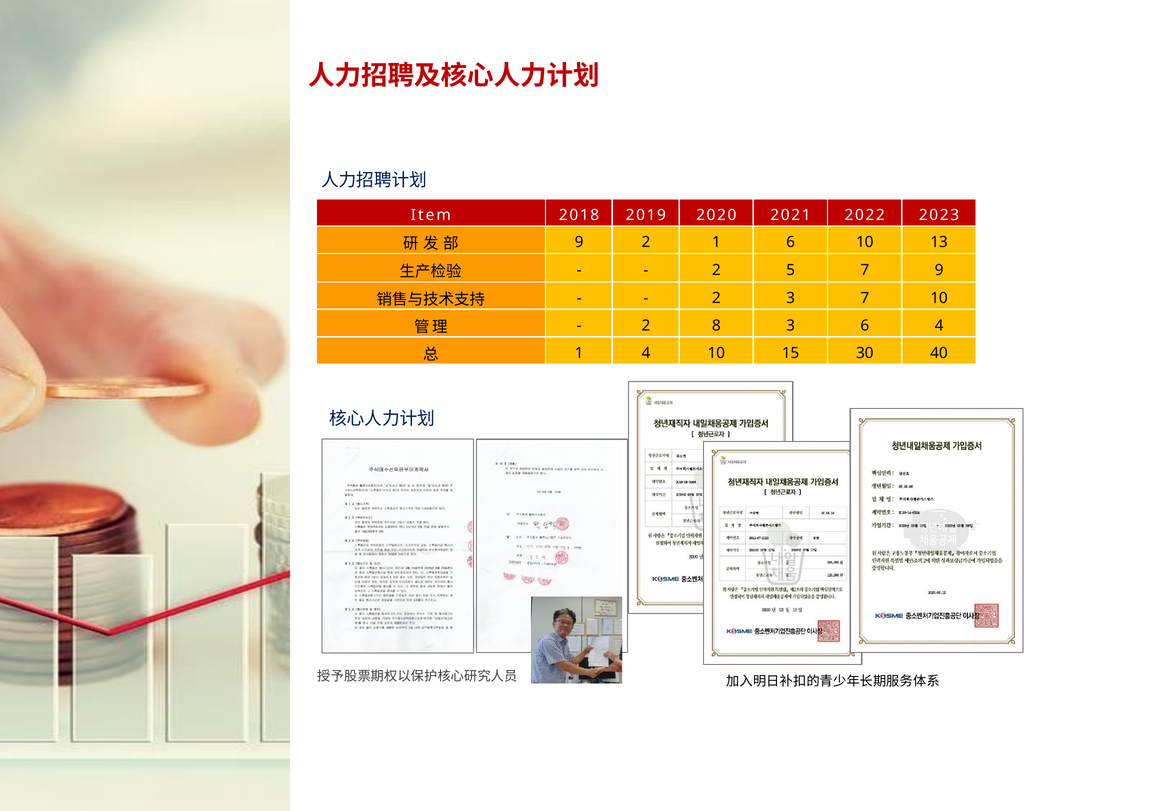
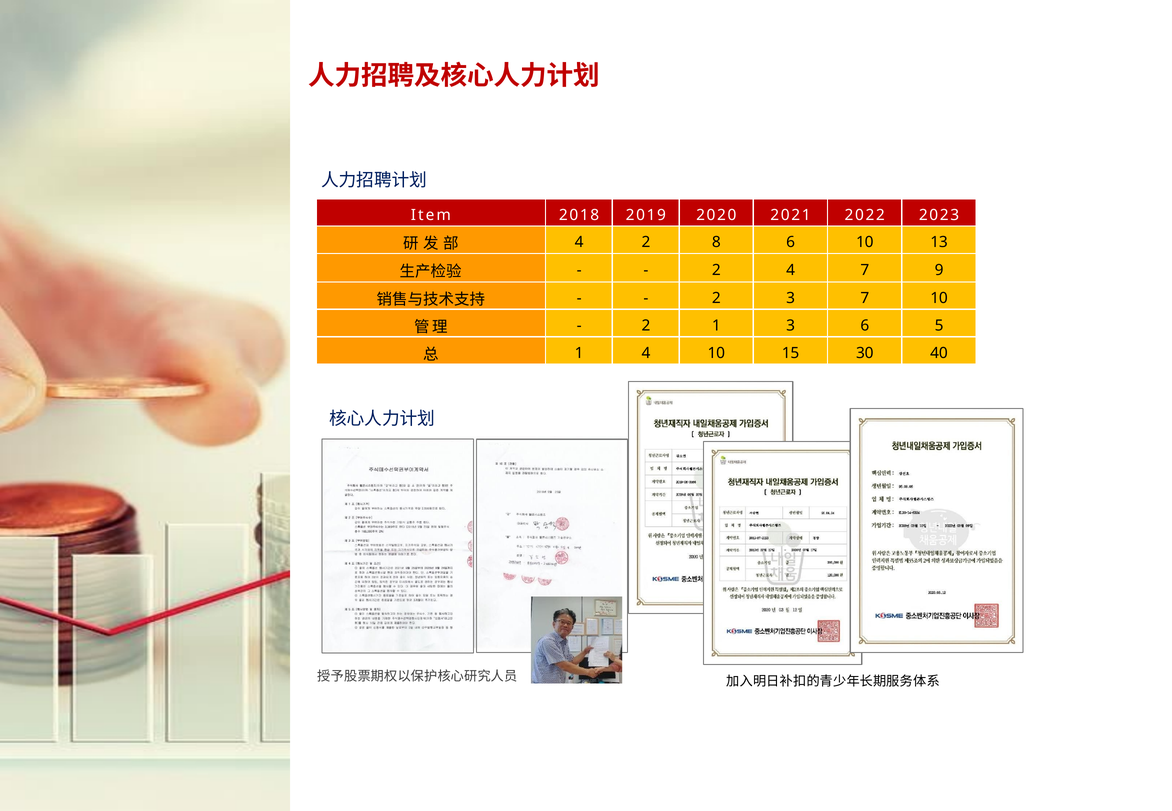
9 at (579, 242): 9 -> 4
2 1: 1 -> 8
2 5: 5 -> 4
2 8: 8 -> 1
6 4: 4 -> 5
